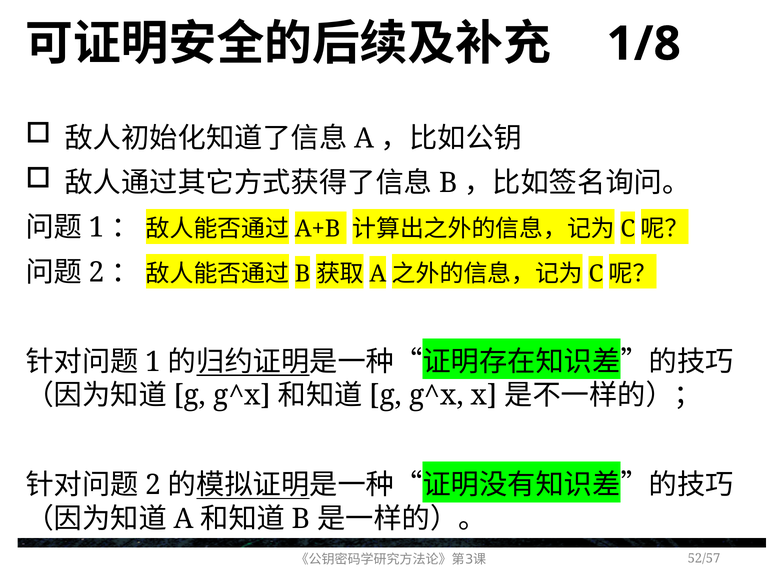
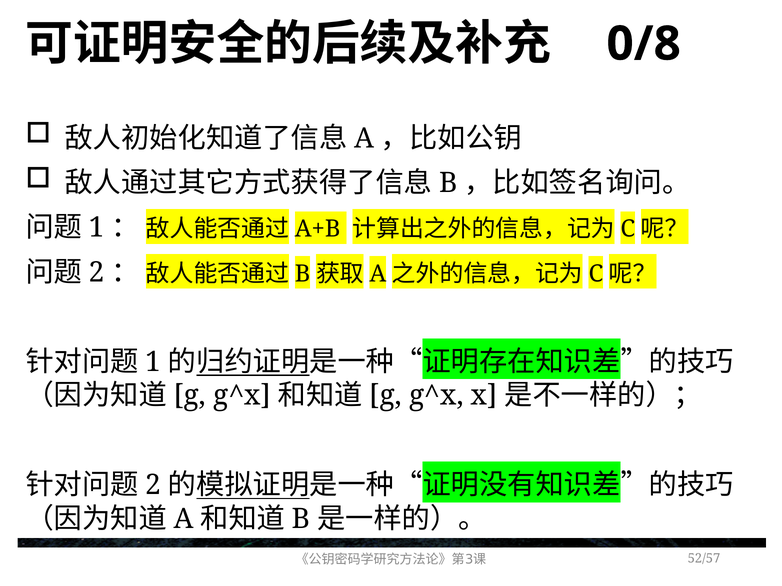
1/8: 1/8 -> 0/8
